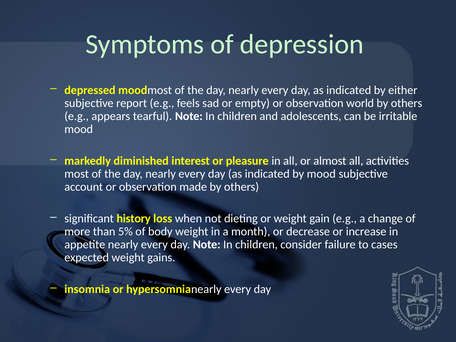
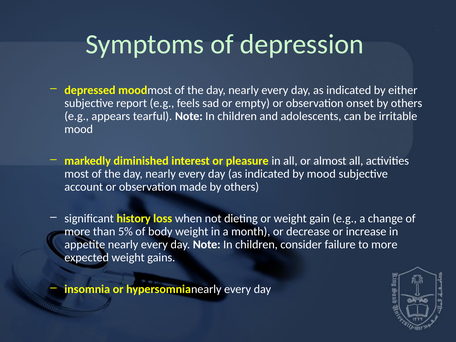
world: world -> onset
to cases: cases -> more
